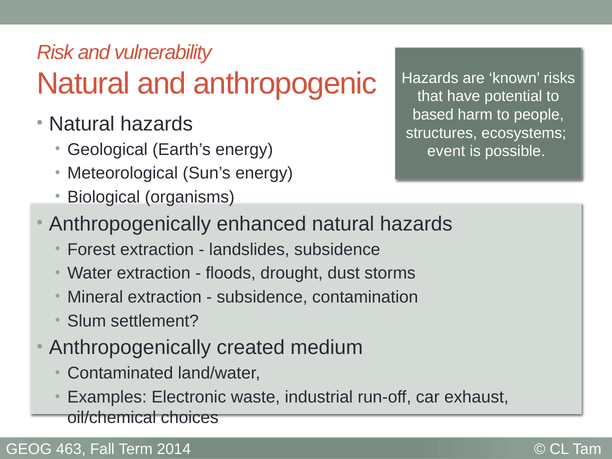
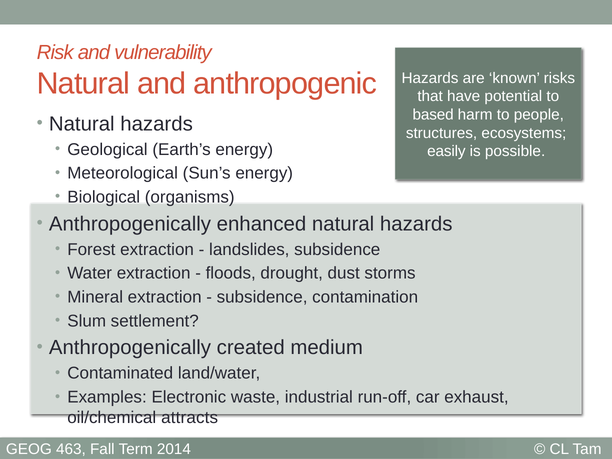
event: event -> easily
choices: choices -> attracts
